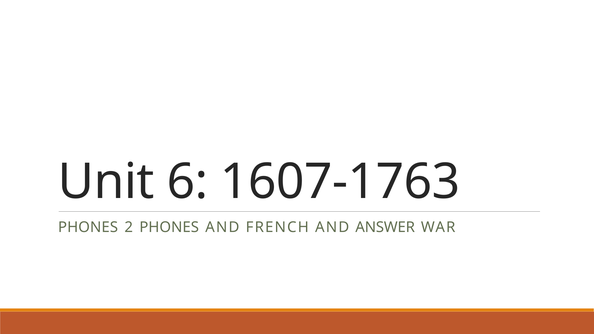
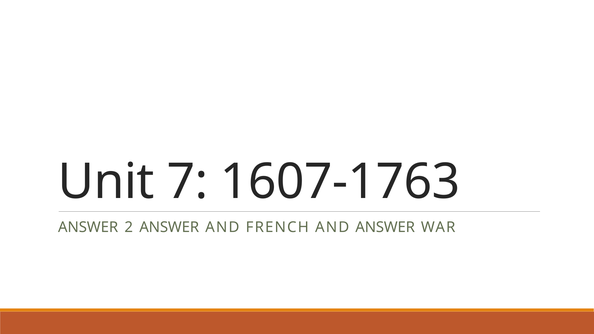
6: 6 -> 7
PHONES at (88, 227): PHONES -> ANSWER
2 PHONES: PHONES -> ANSWER
